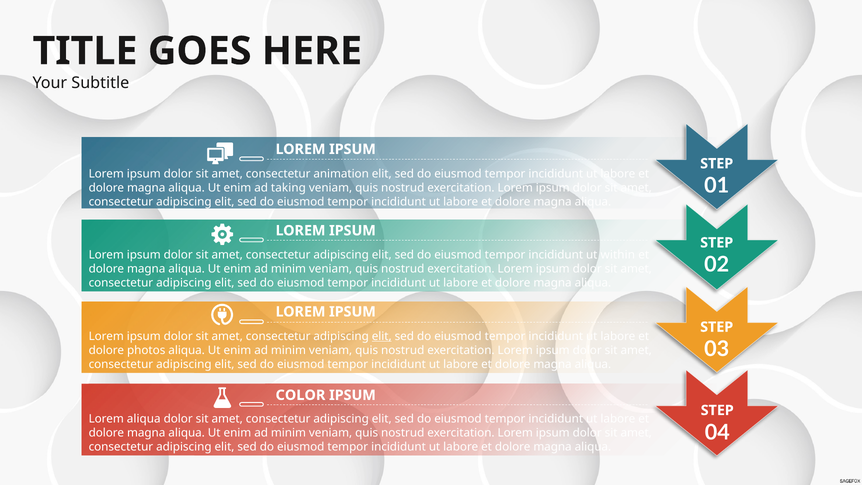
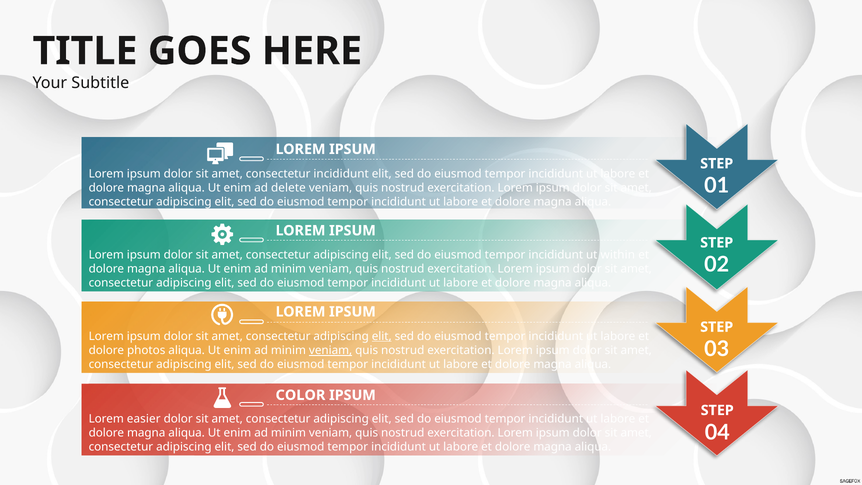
consectetur animation: animation -> incididunt
taking: taking -> delete
veniam at (331, 350) underline: none -> present
Lorem aliqua: aliqua -> easier
